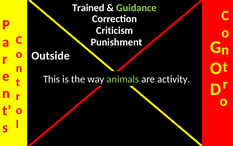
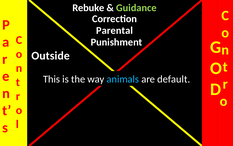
Trained: Trained -> Rebuke
Criticism: Criticism -> Parental
animals colour: light green -> light blue
activity: activity -> default
